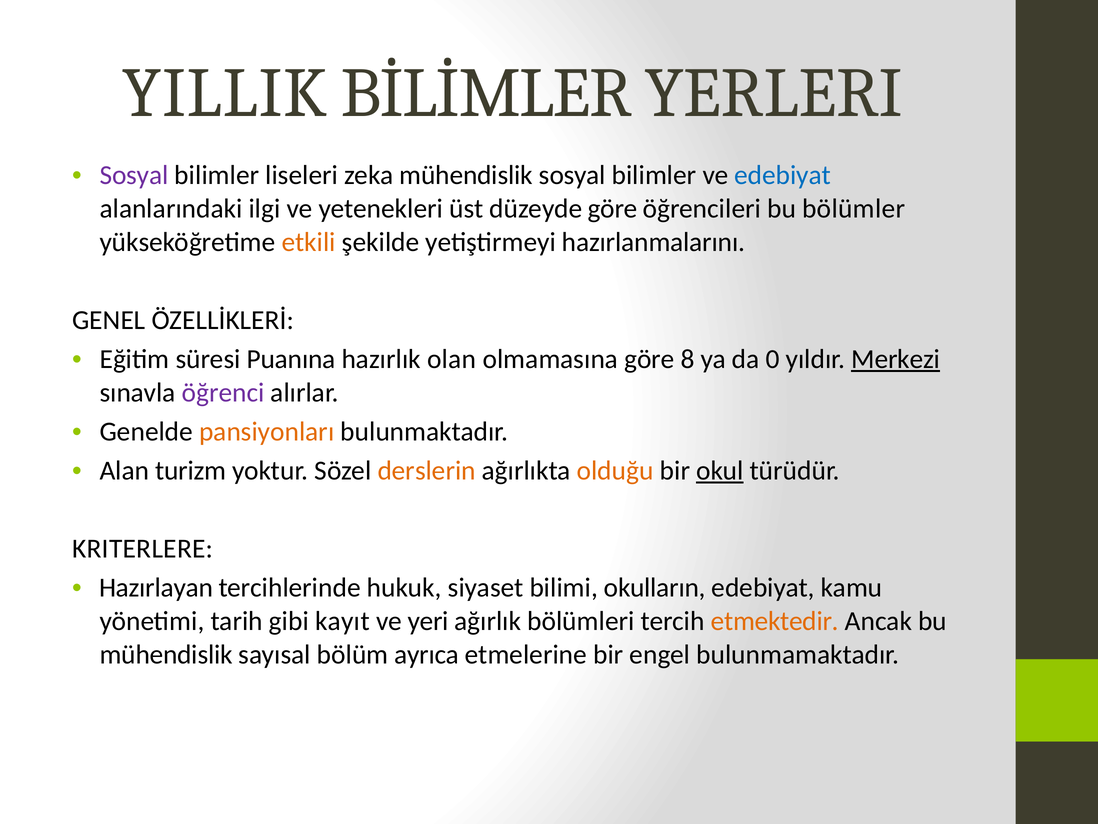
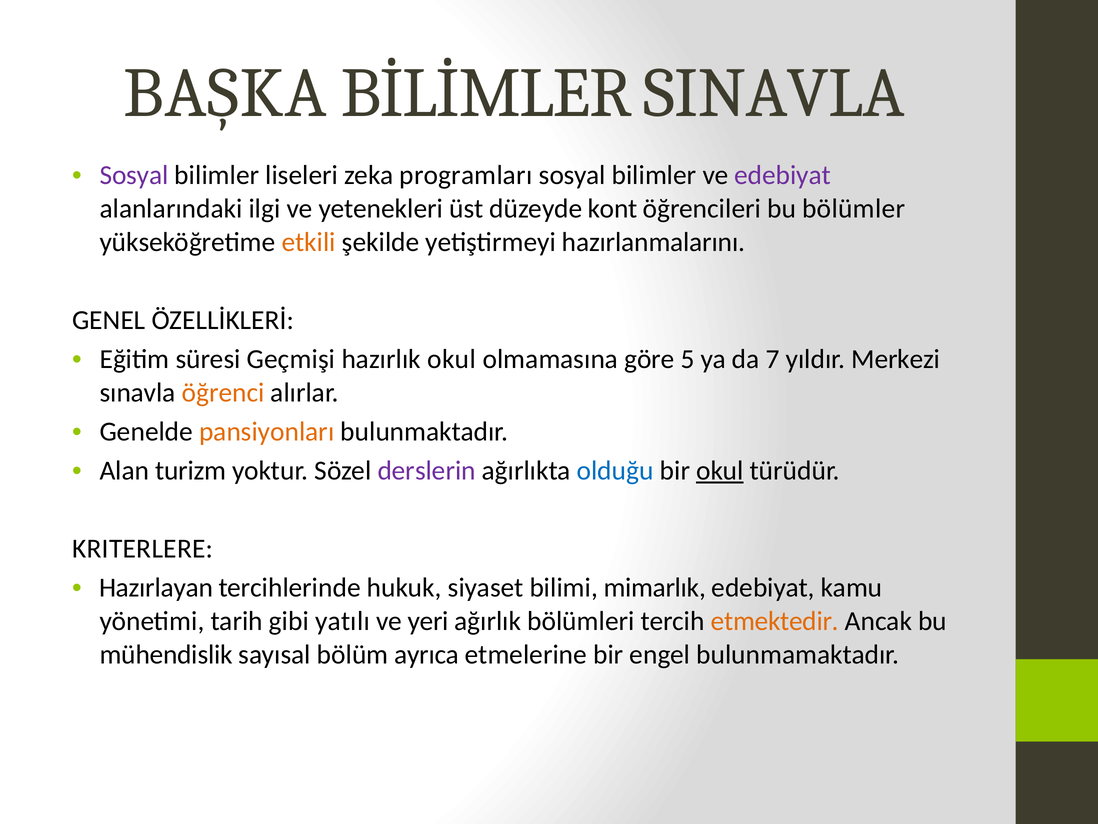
YILLIK: YILLIK -> BAŞKA
YERLERI: YERLERI -> SINAVLA
zeka mühendislik: mühendislik -> programları
edebiyat at (783, 175) colour: blue -> purple
düzeyde göre: göre -> kont
Puanına: Puanına -> Geçmişi
hazırlık olan: olan -> okul
8: 8 -> 5
0: 0 -> 7
Merkezi underline: present -> none
öğrenci colour: purple -> orange
derslerin colour: orange -> purple
olduğu colour: orange -> blue
okulların: okulların -> mimarlık
kayıt: kayıt -> yatılı
